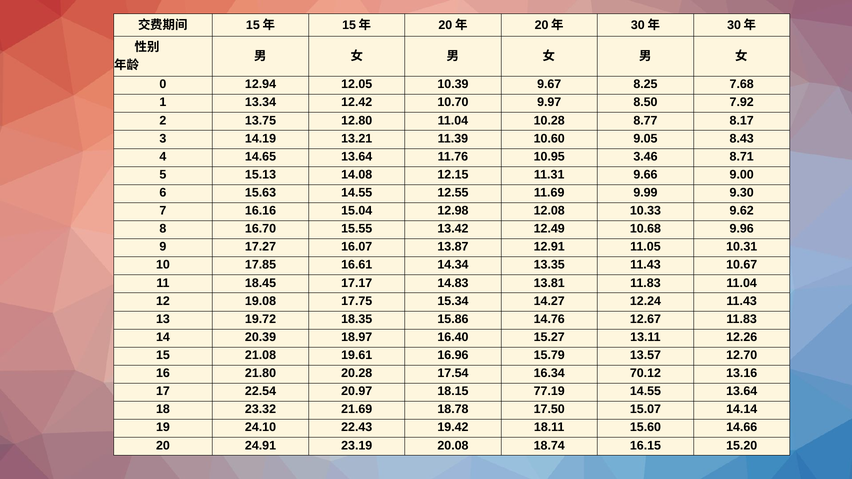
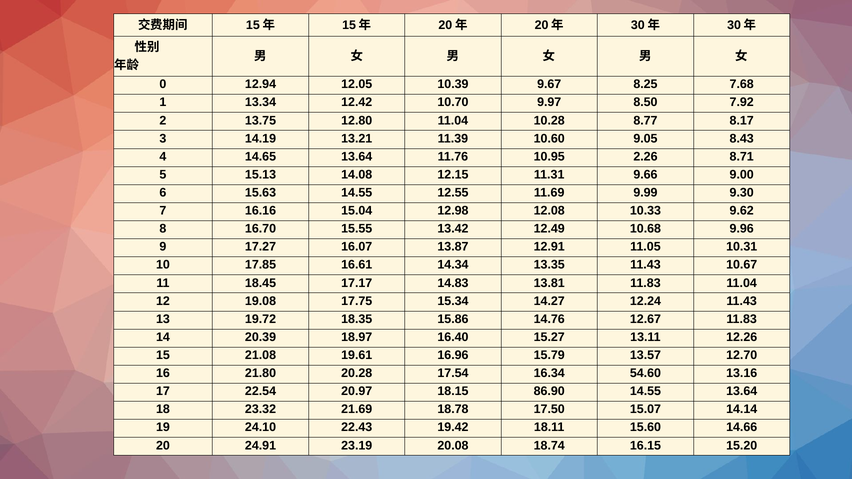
3.46: 3.46 -> 2.26
70.12: 70.12 -> 54.60
77.19: 77.19 -> 86.90
